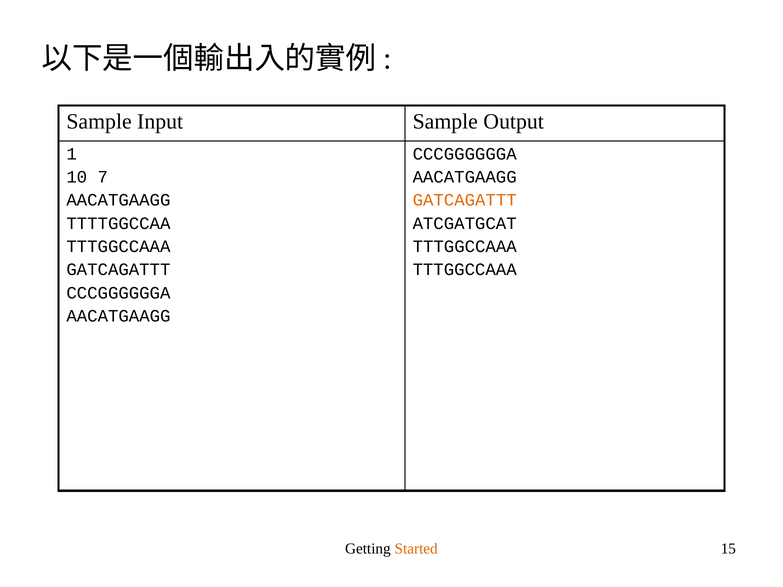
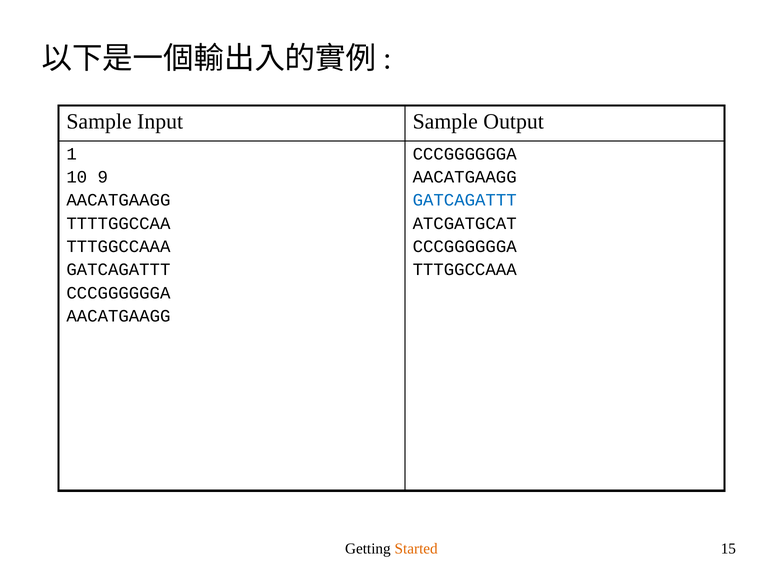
7: 7 -> 9
GATCAGATTT at (465, 200) colour: orange -> blue
TTTGGCCAAA at (465, 247): TTTGGCCAAA -> CCCGGGGGGA
